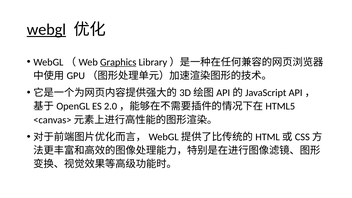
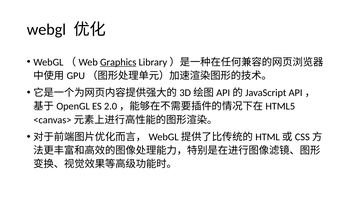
webgl underline: present -> none
